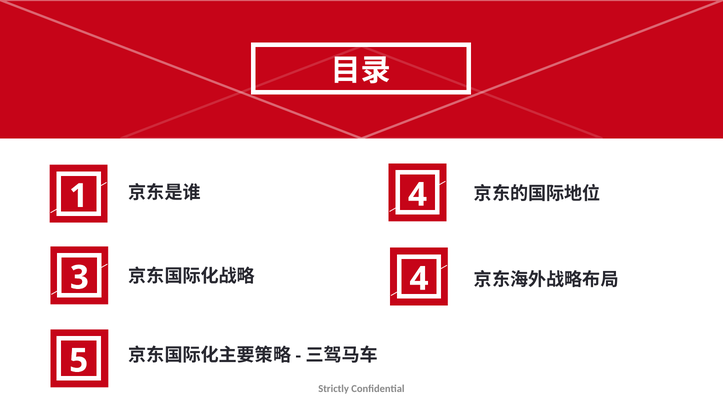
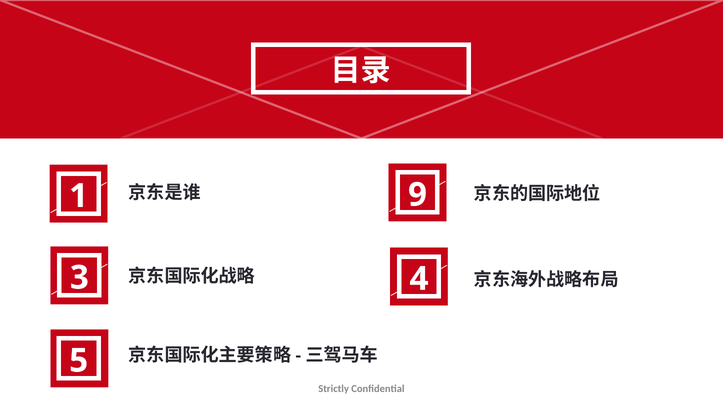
4 at (418, 195): 4 -> 9
